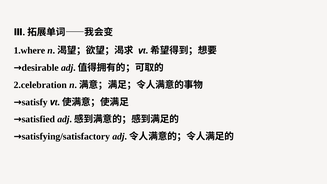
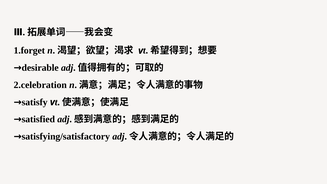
1.where: 1.where -> 1.forget
